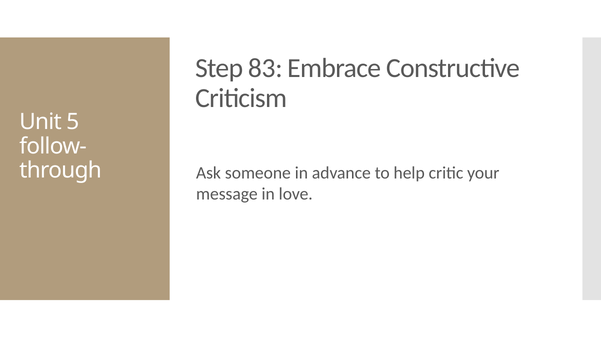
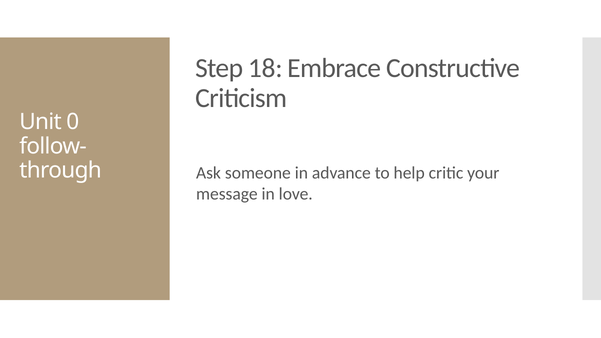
83: 83 -> 18
5: 5 -> 0
